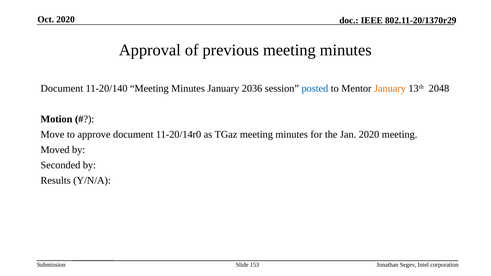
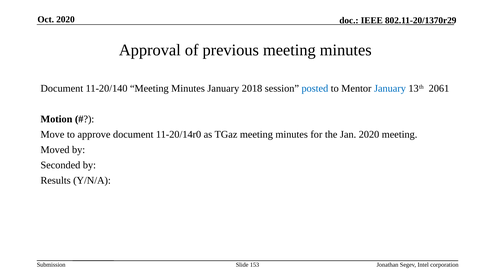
2036: 2036 -> 2018
January at (390, 88) colour: orange -> blue
2048: 2048 -> 2061
